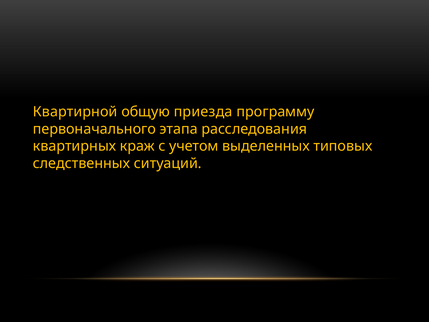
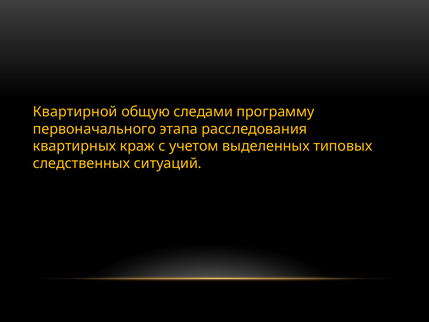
приезда: приезда -> следами
